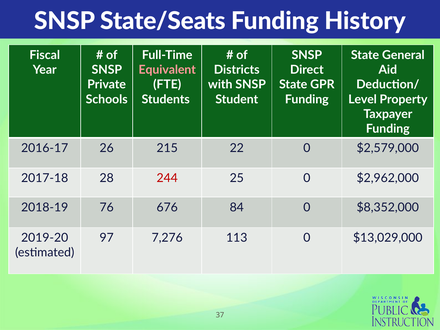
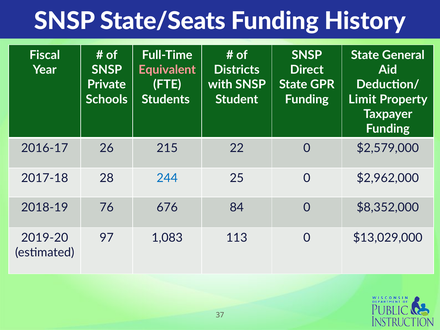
Level: Level -> Limit
244 colour: red -> blue
7,276: 7,276 -> 1,083
